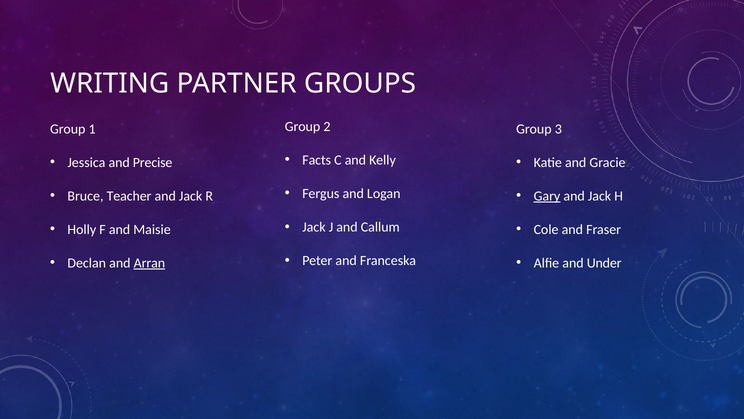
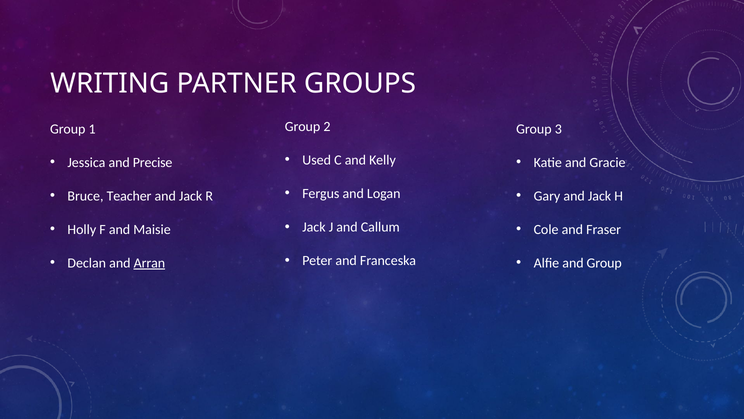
Facts: Facts -> Used
Gary underline: present -> none
and Under: Under -> Group
